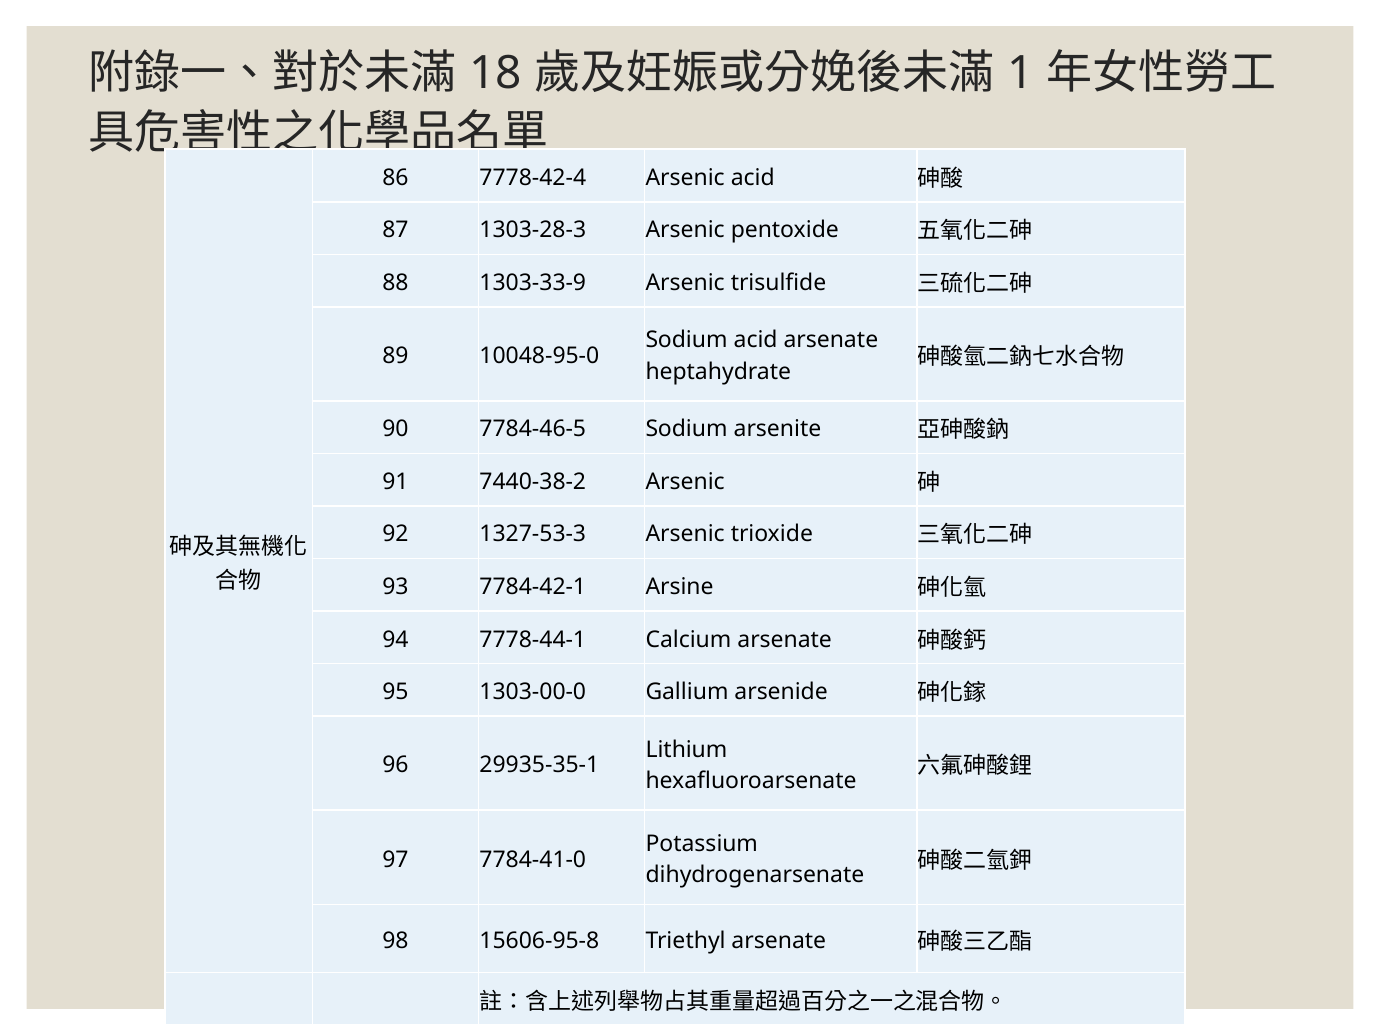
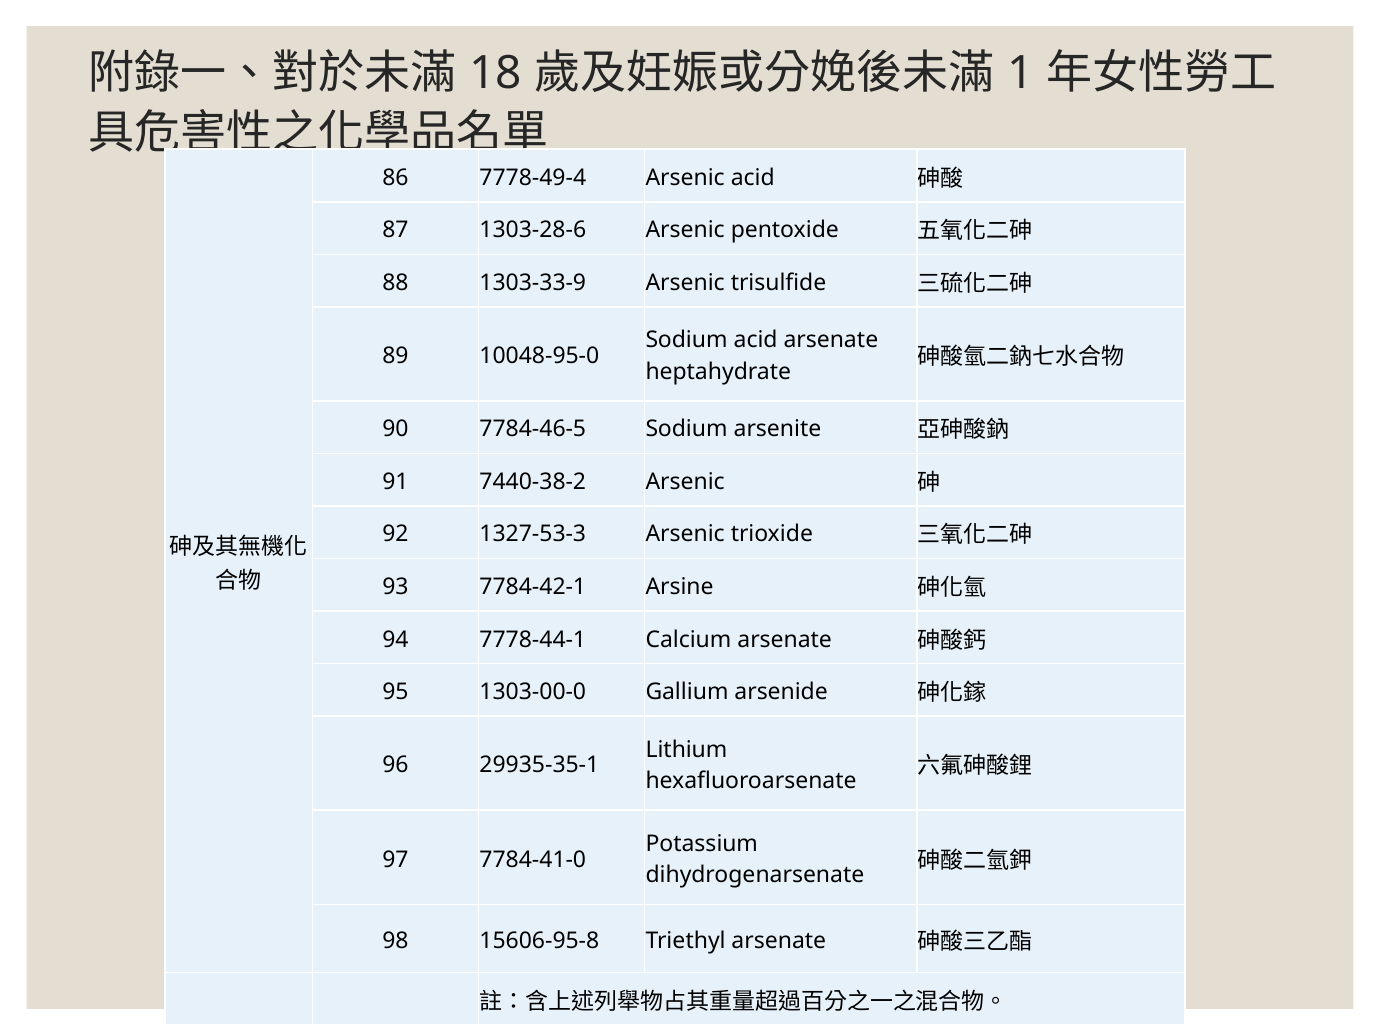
7778-42-4: 7778-42-4 -> 7778-49-4
1303-28-3: 1303-28-3 -> 1303-28-6
